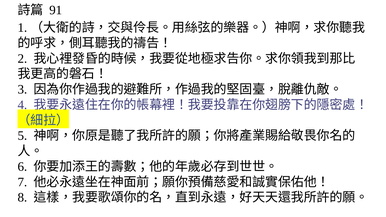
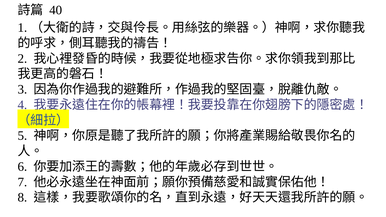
91: 91 -> 40
